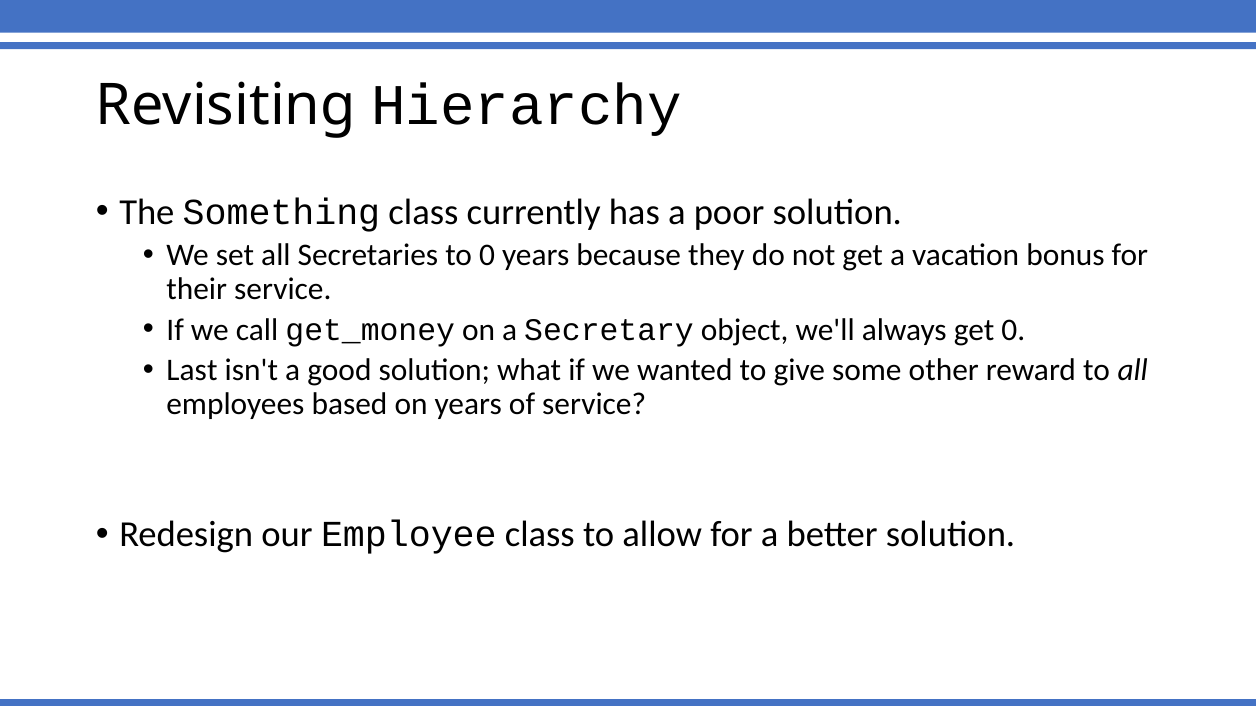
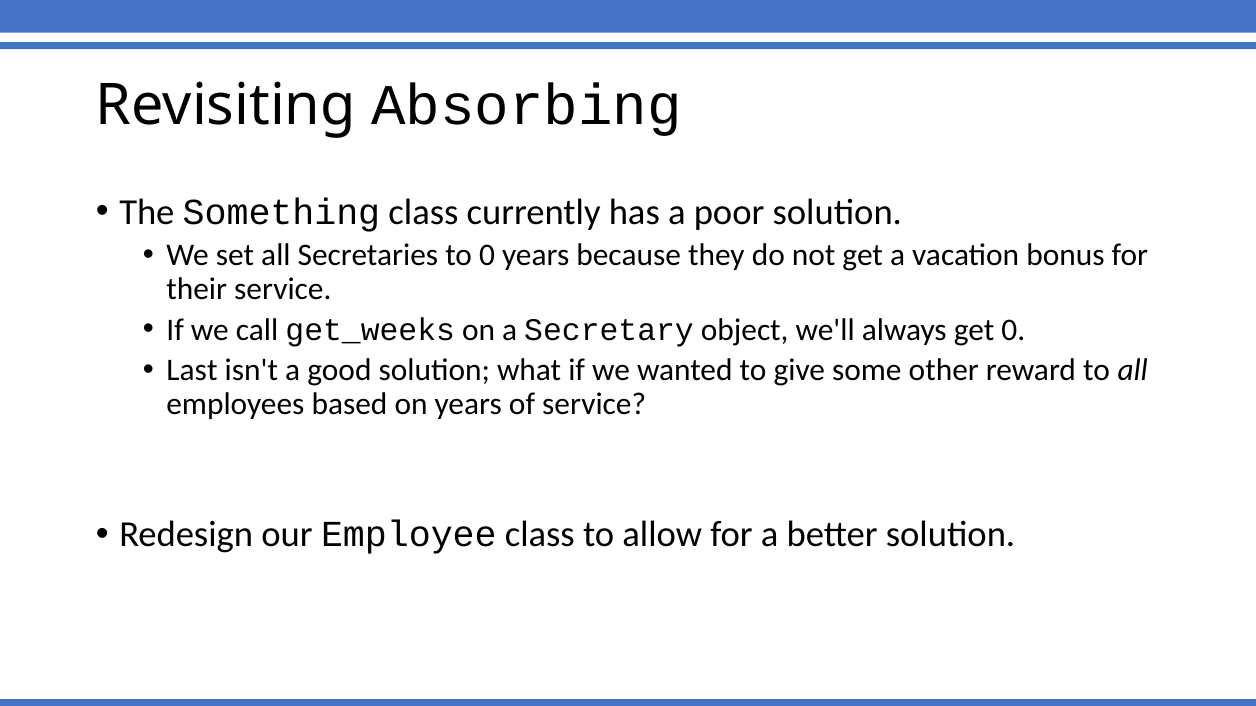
Hierarchy: Hierarchy -> Absorbing
get_money: get_money -> get_weeks
